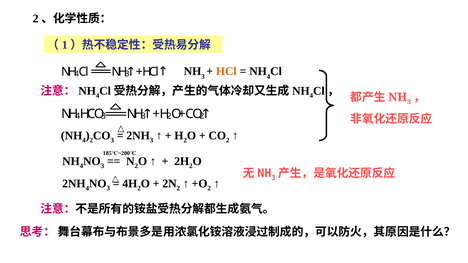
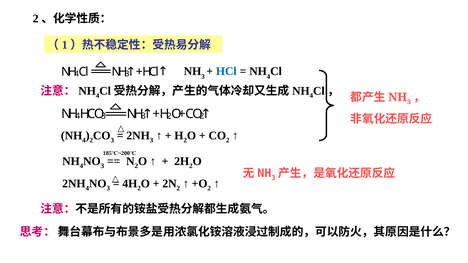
HCl colour: orange -> blue
